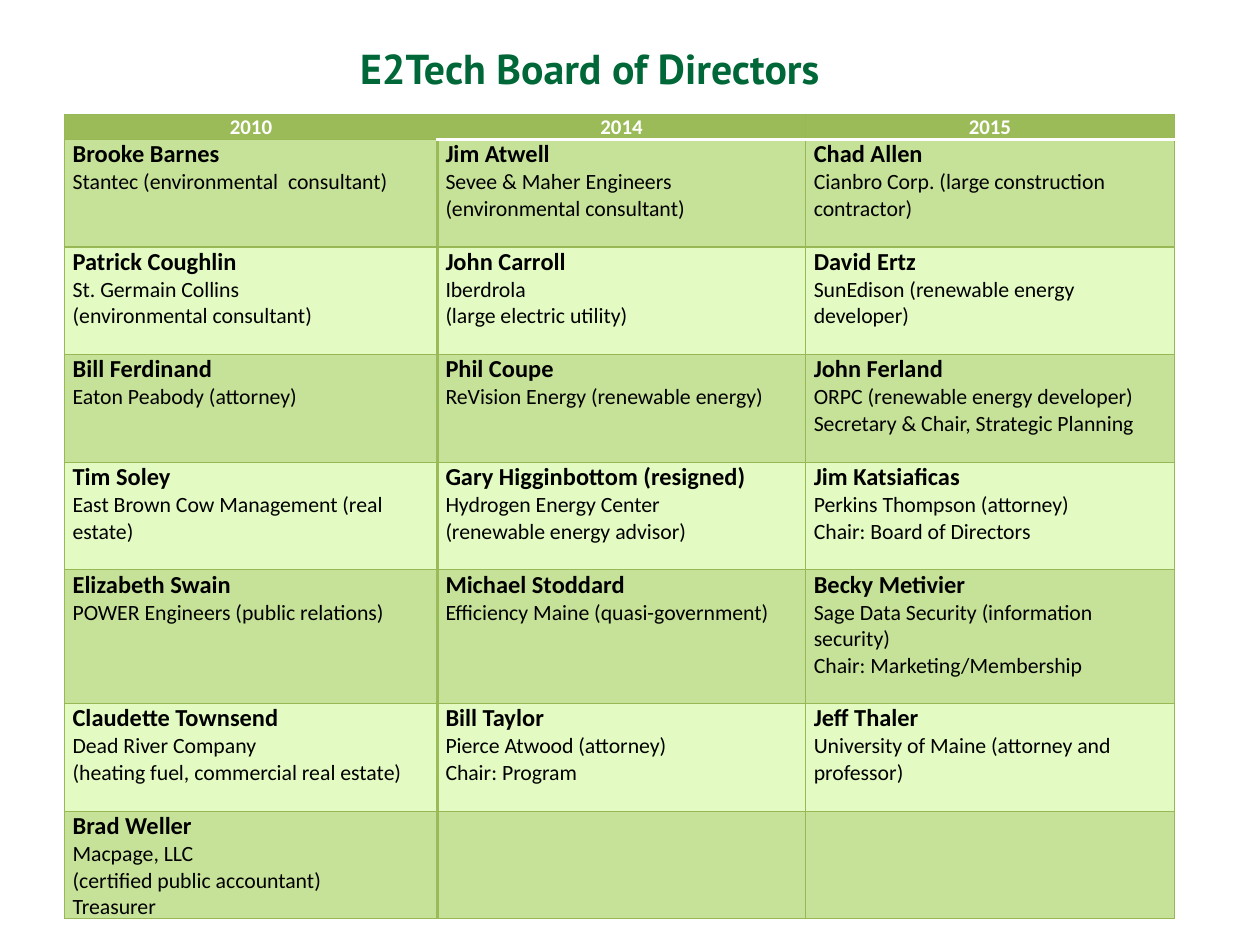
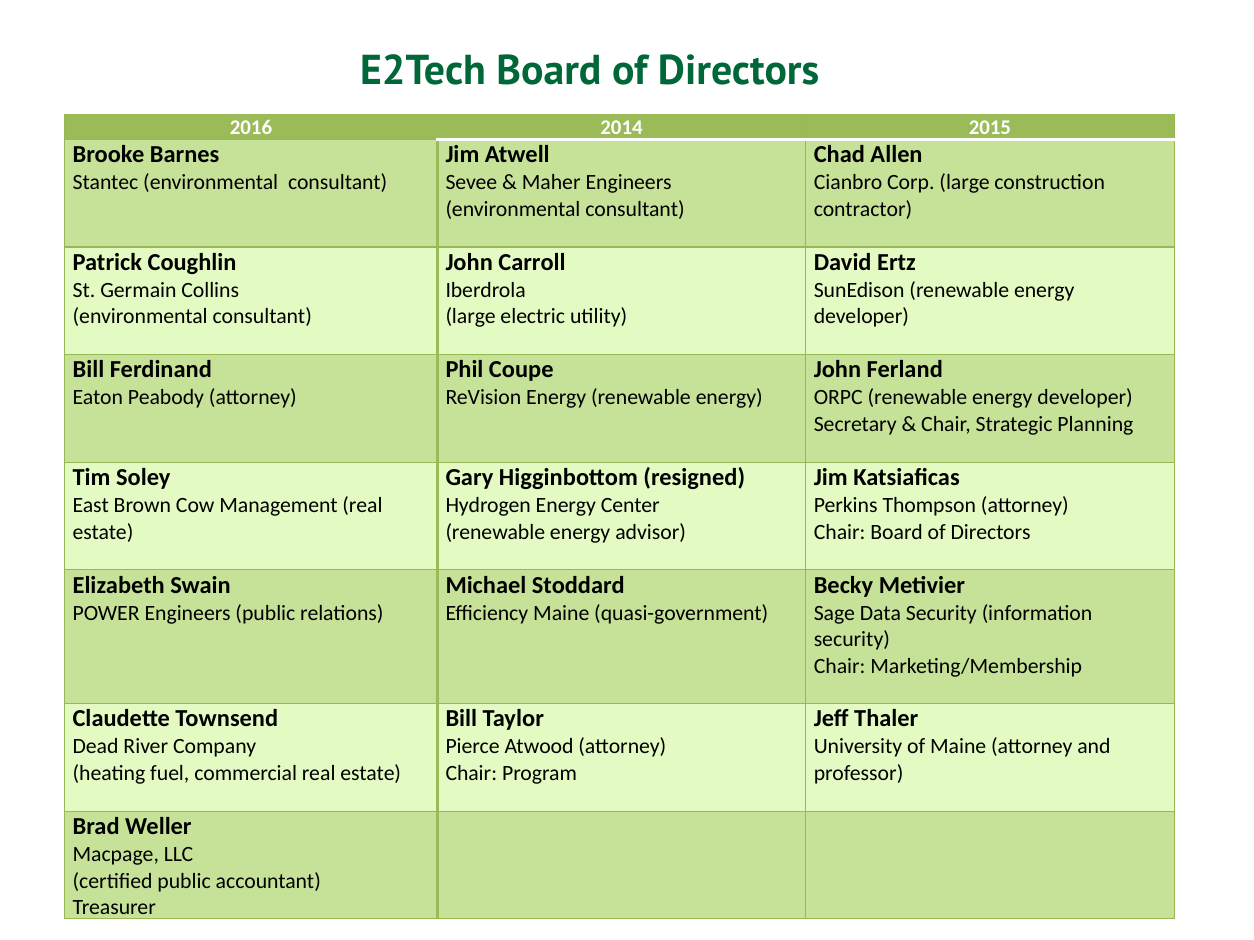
2010: 2010 -> 2016
